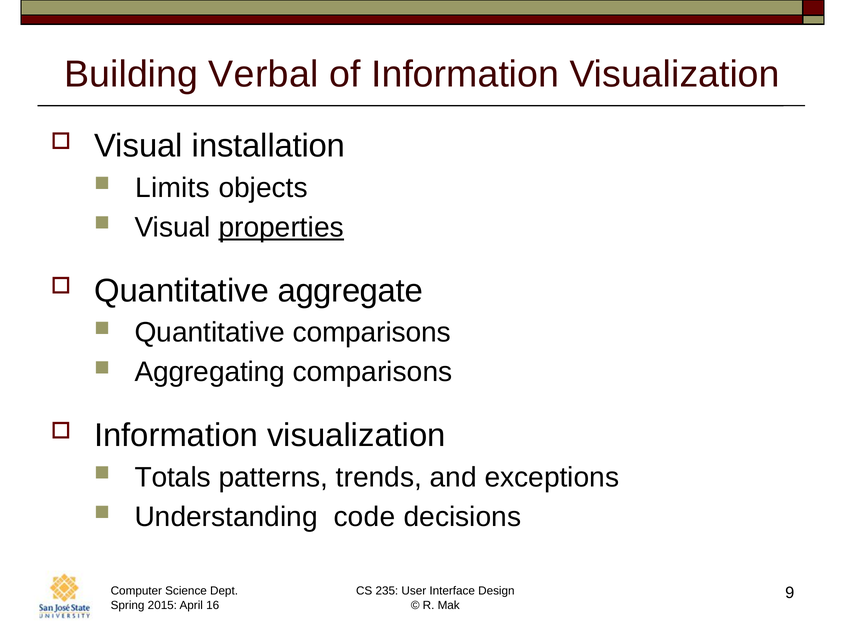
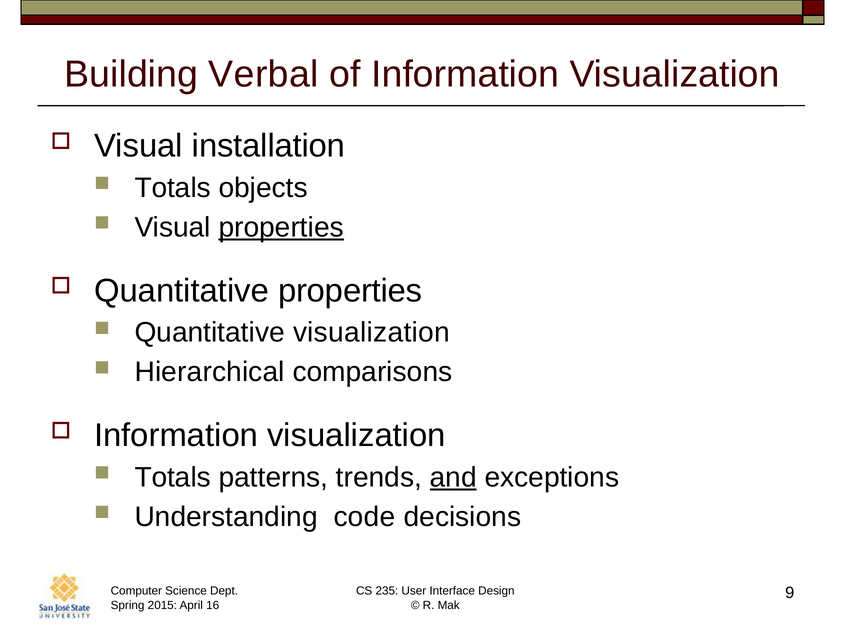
Limits at (173, 188): Limits -> Totals
Quantitative aggregate: aggregate -> properties
Quantitative comparisons: comparisons -> visualization
Aggregating: Aggregating -> Hierarchical
and underline: none -> present
